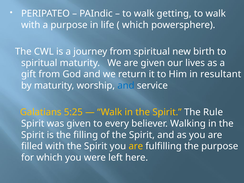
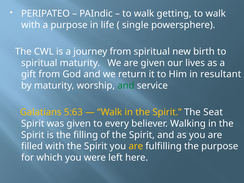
which at (135, 25): which -> single
and at (126, 86) colour: blue -> green
5:25: 5:25 -> 5:63
Rule: Rule -> Seat
